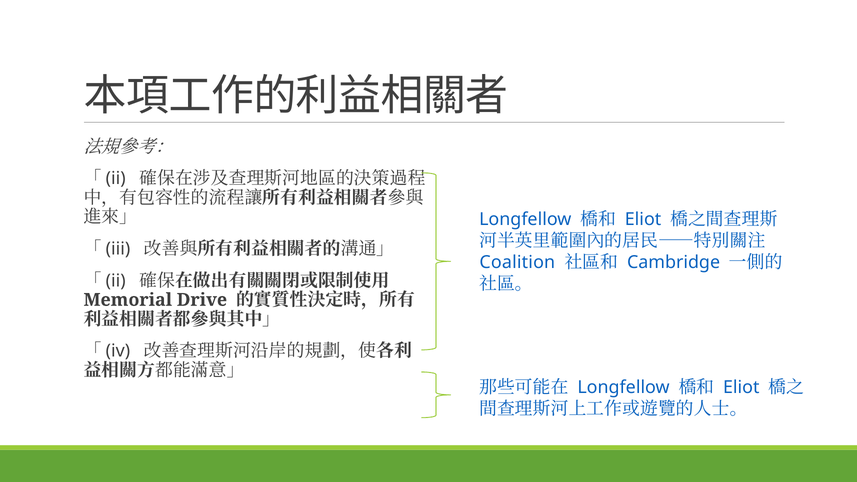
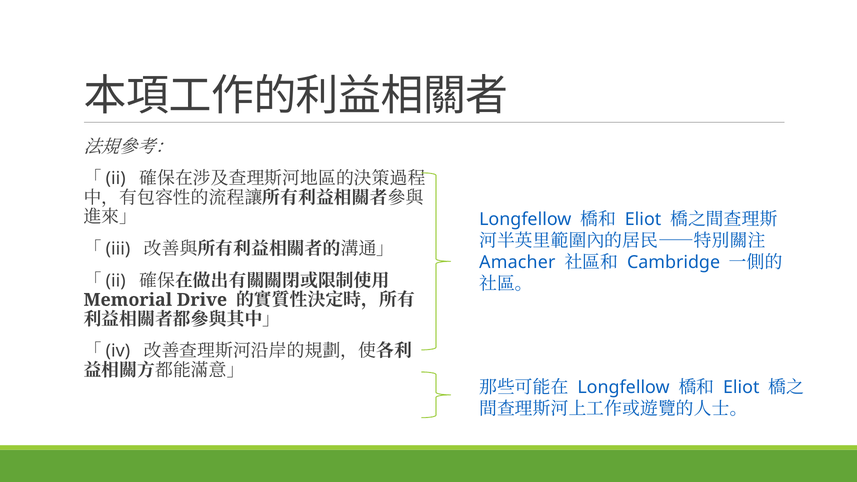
Coalition: Coalition -> Amacher
